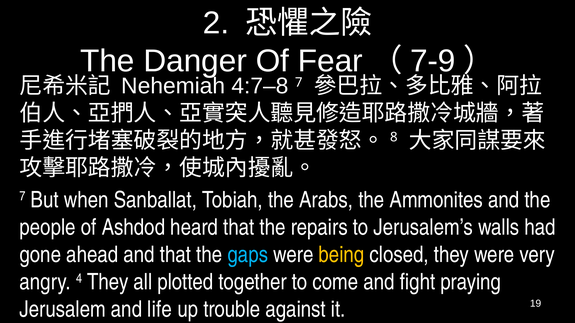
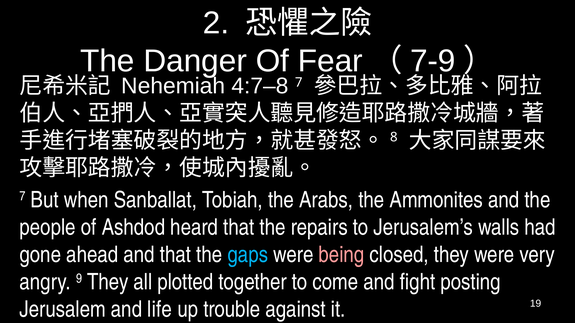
being colour: yellow -> pink
4: 4 -> 9
praying: praying -> posting
